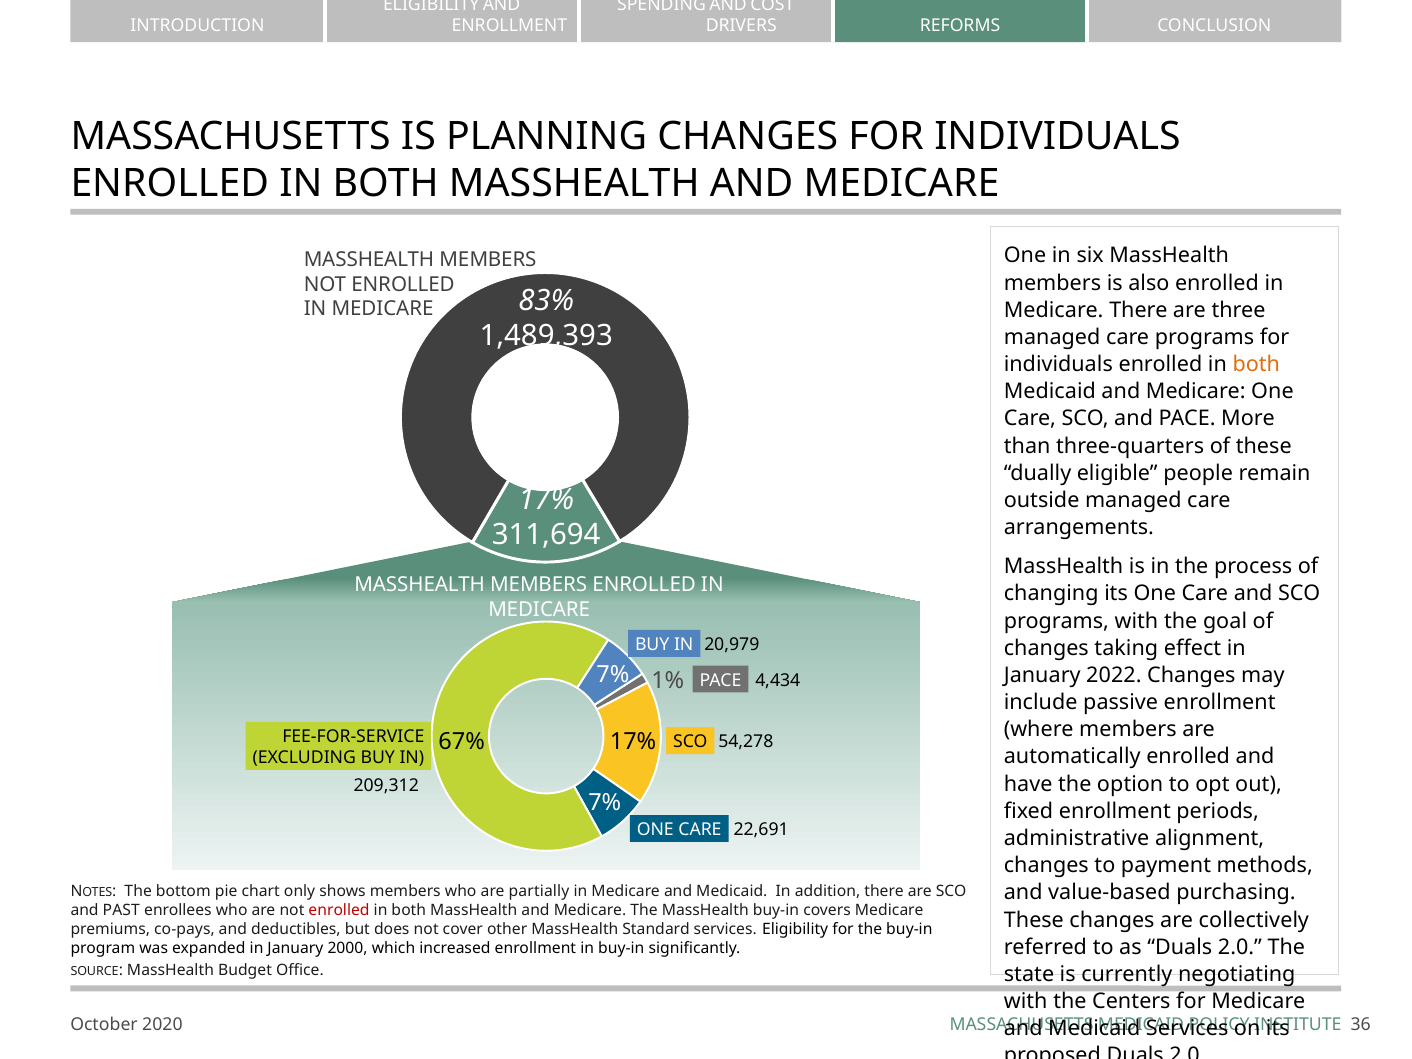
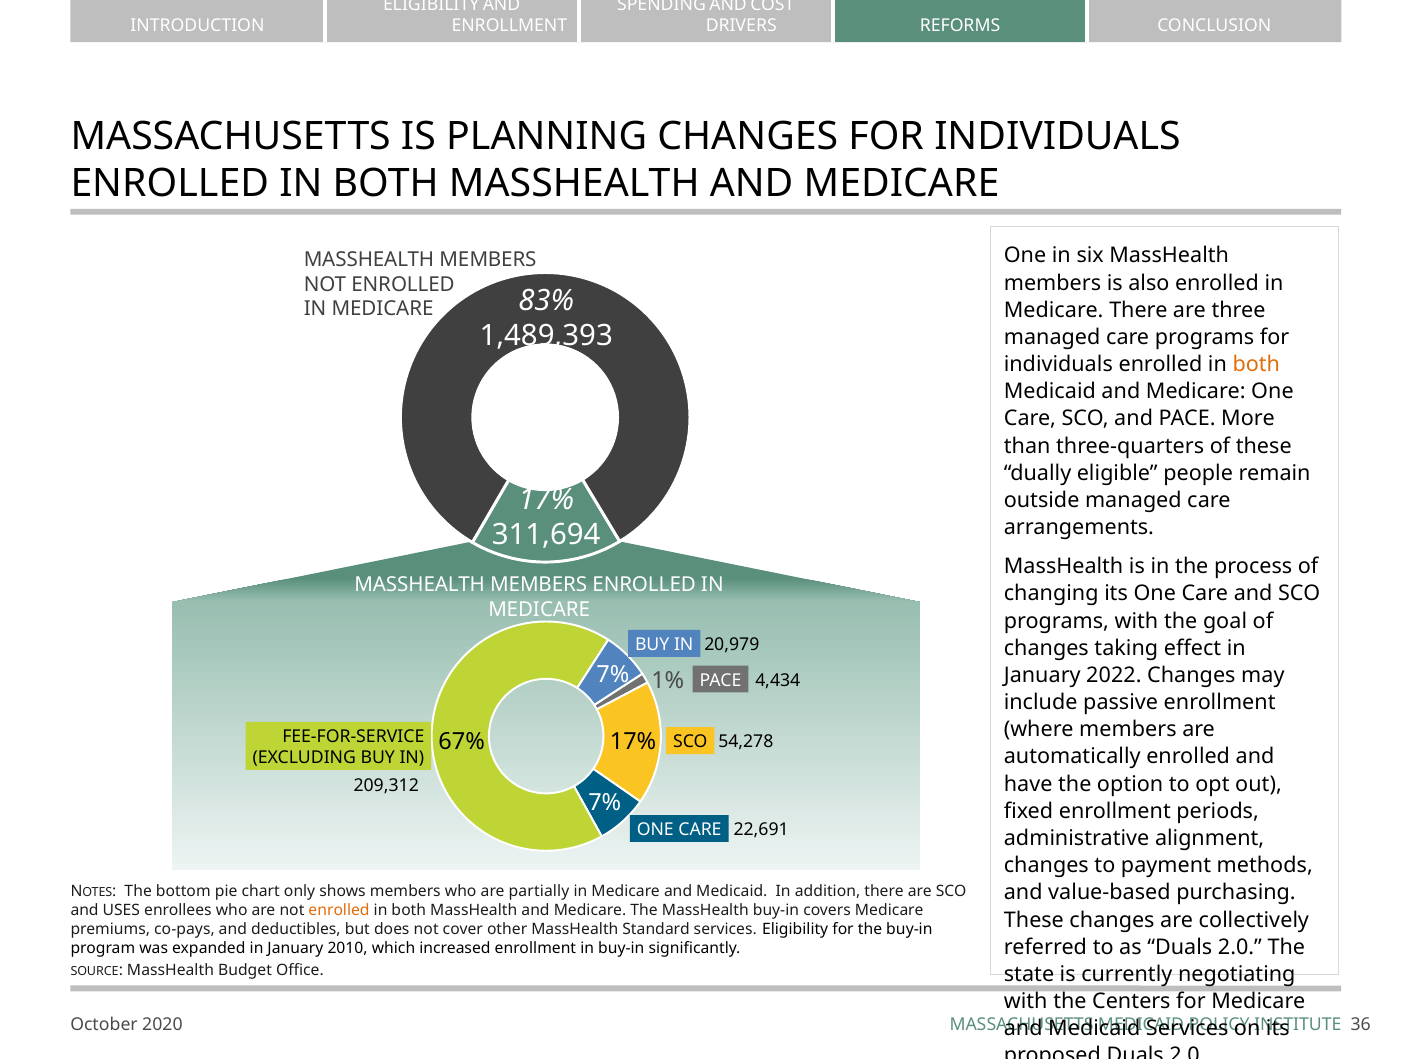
PAST: PAST -> USES
enrolled at (339, 910) colour: red -> orange
2000: 2000 -> 2010
